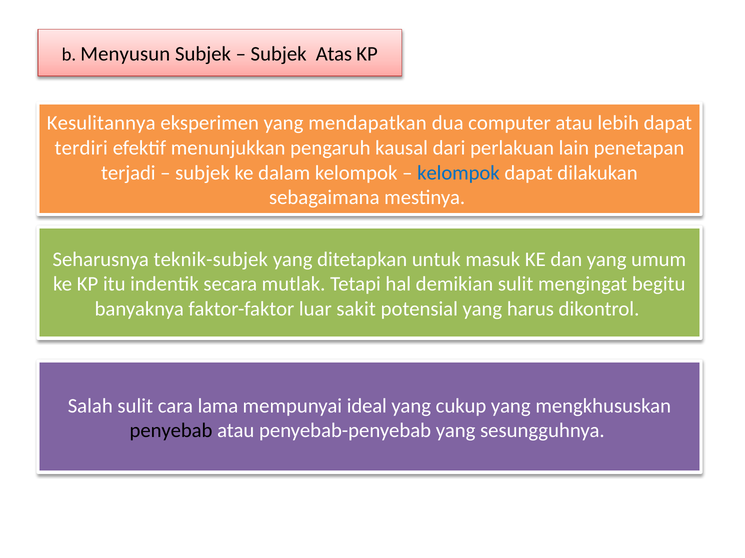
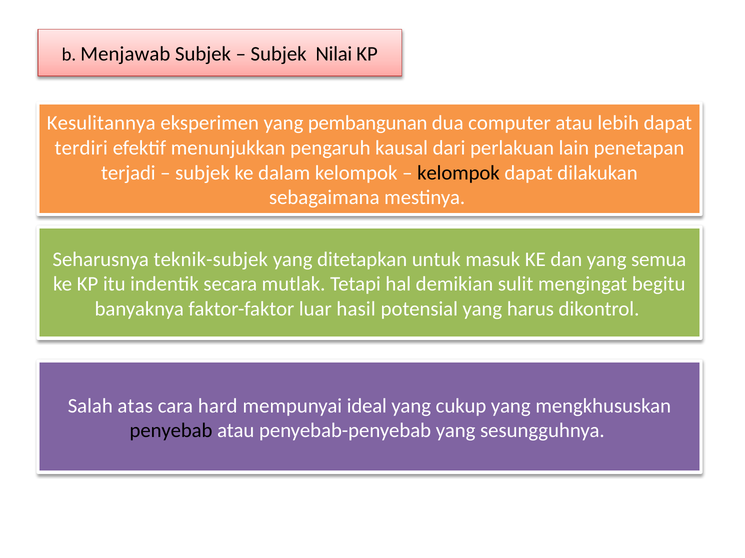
Menyusun: Menyusun -> Menjawab
Atas: Atas -> Nilai
mendapatkan: mendapatkan -> pembangunan
kelompok at (458, 173) colour: blue -> black
umum: umum -> semua
sakit: sakit -> hasil
Salah sulit: sulit -> atas
lama: lama -> hard
